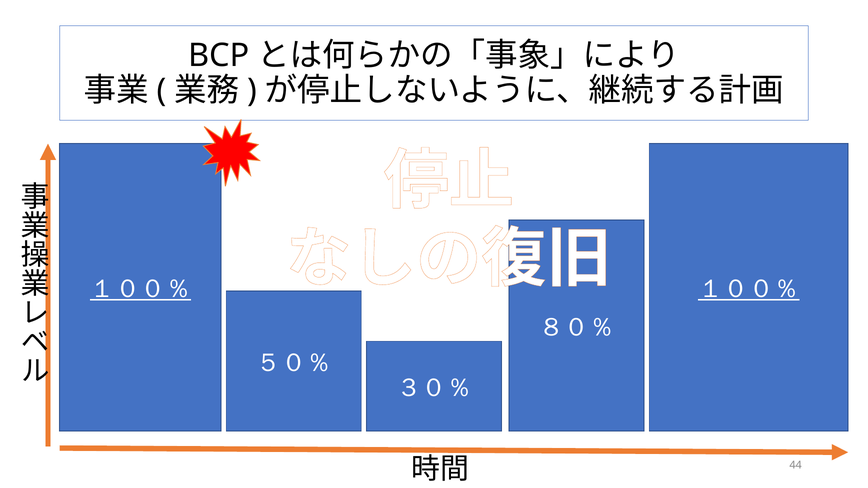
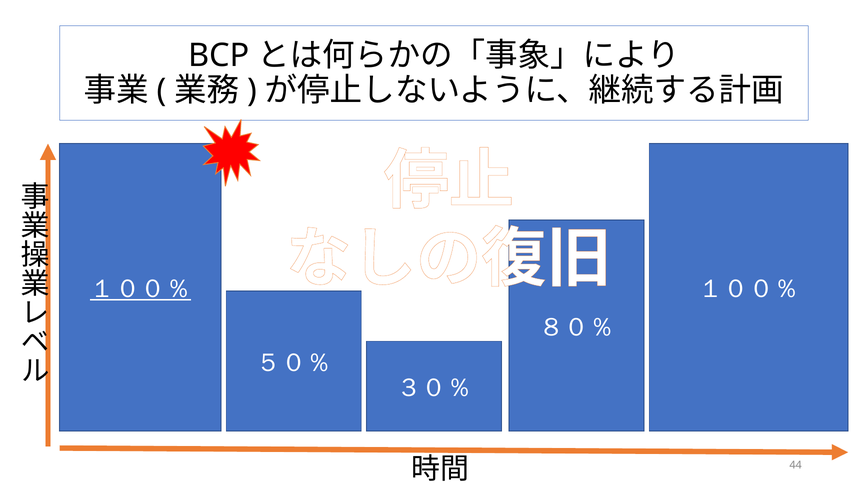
１００％ at (749, 289) underline: present -> none
